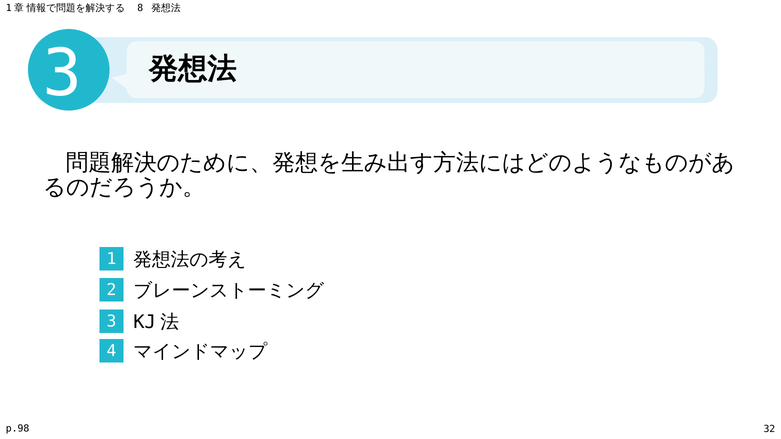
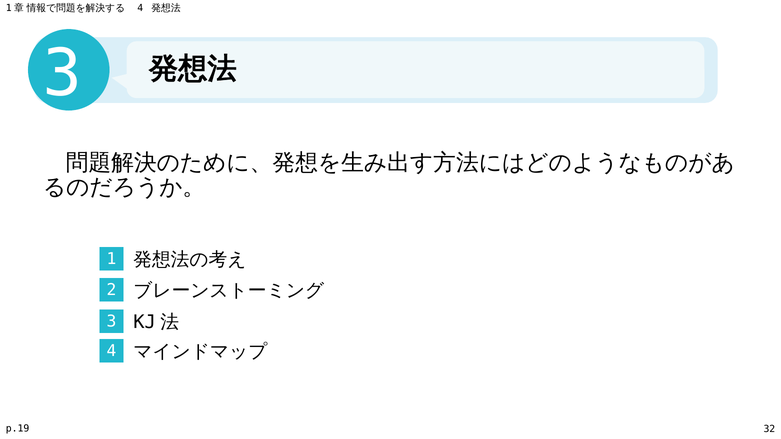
8 at (140, 8): 8 -> 4
p.98: p.98 -> p.19
